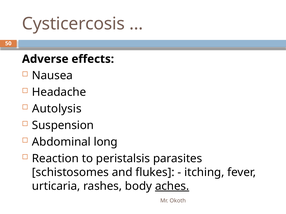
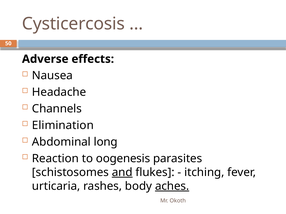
Autolysis: Autolysis -> Channels
Suspension: Suspension -> Elimination
peristalsis: peristalsis -> oogenesis
and underline: none -> present
